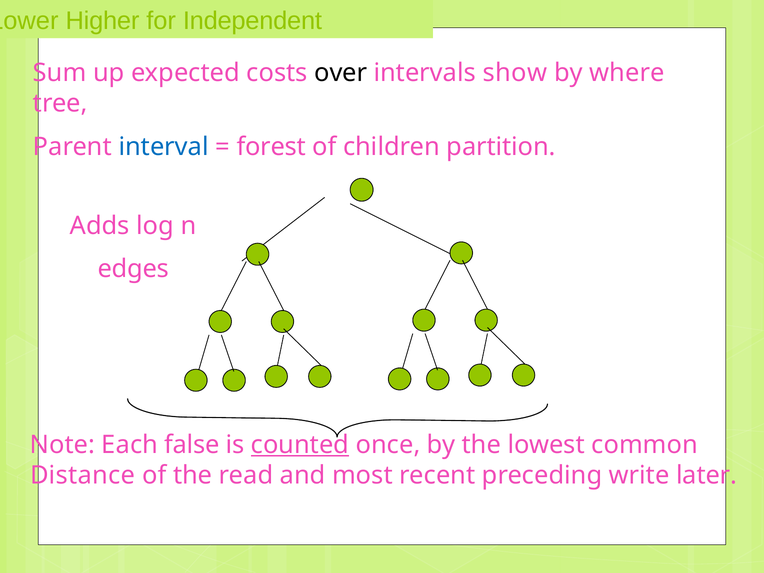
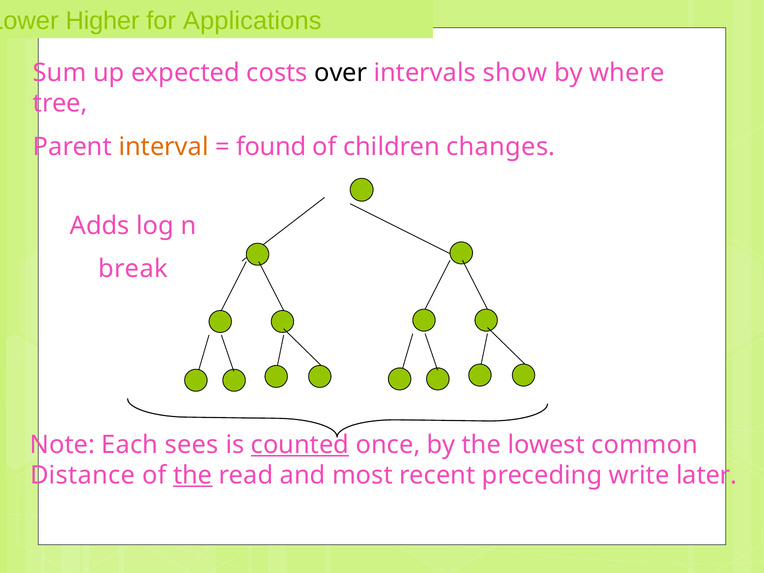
Independent: Independent -> Applications
interval colour: blue -> orange
forest: forest -> found
partition: partition -> changes
edges: edges -> break
false: false -> sees
the at (193, 475) underline: none -> present
